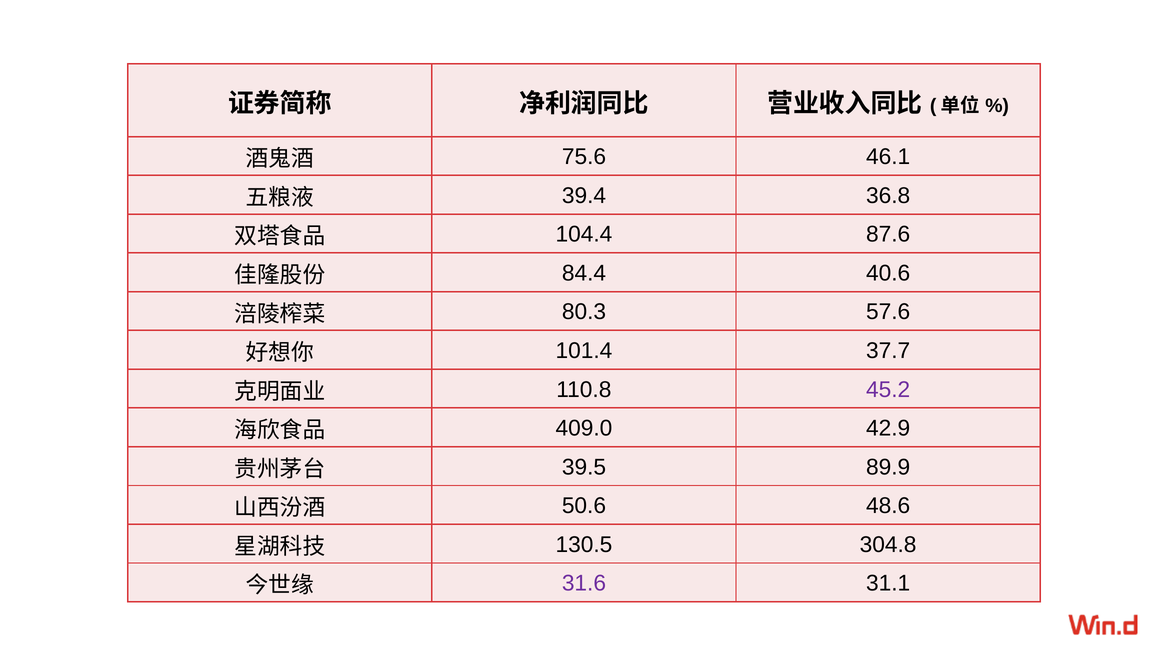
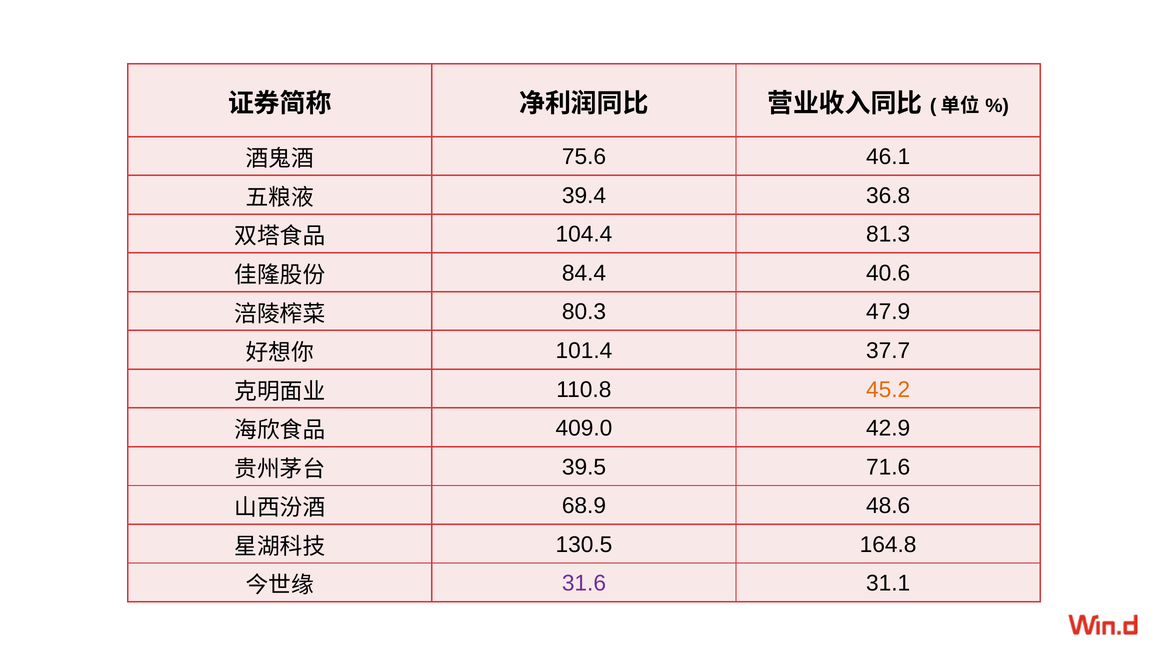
87.6: 87.6 -> 81.3
57.6: 57.6 -> 47.9
45.2 colour: purple -> orange
89.9: 89.9 -> 71.6
50.6: 50.6 -> 68.9
304.8: 304.8 -> 164.8
